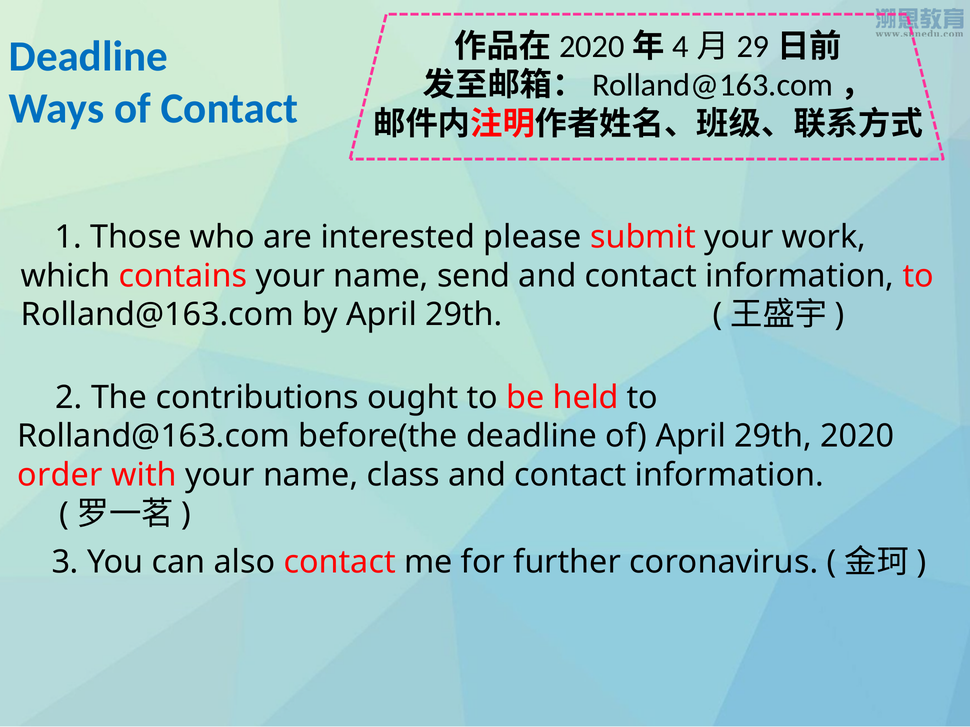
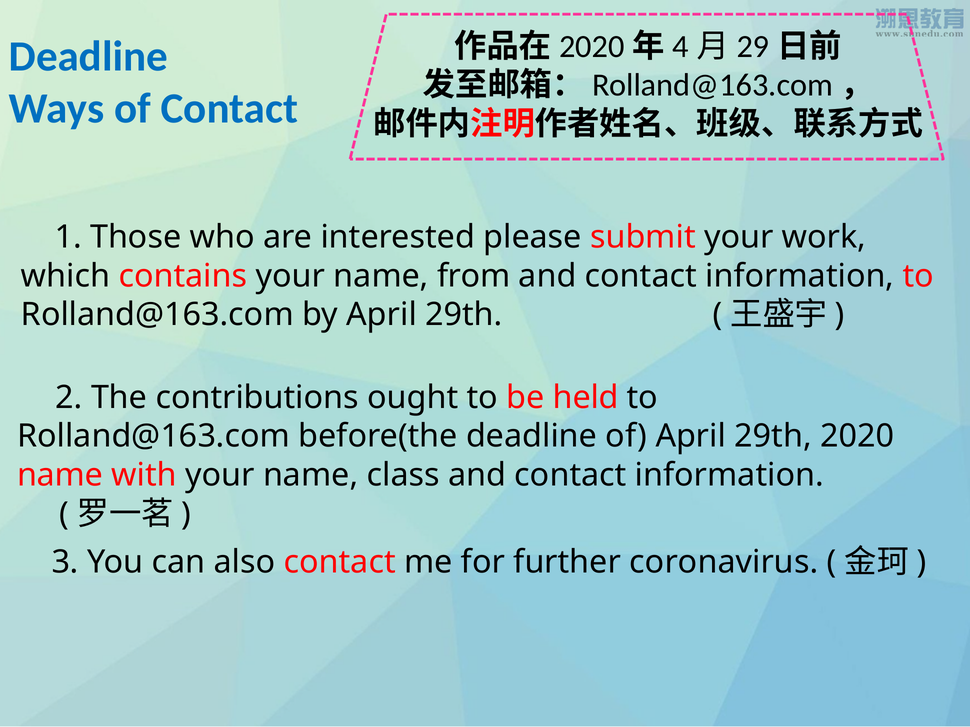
send: send -> from
order at (60, 475): order -> name
